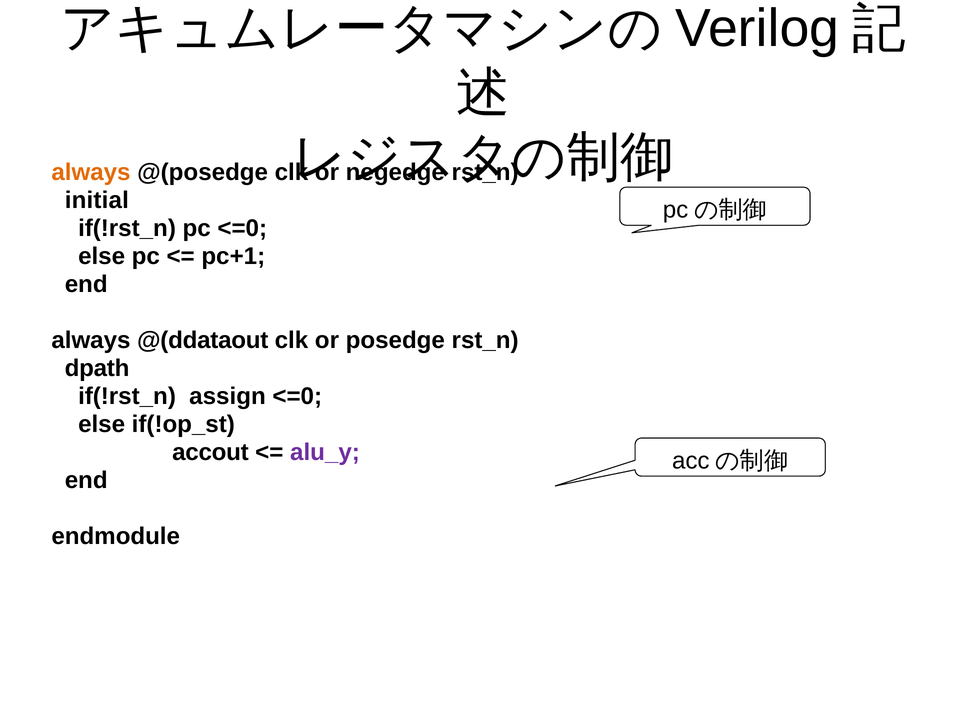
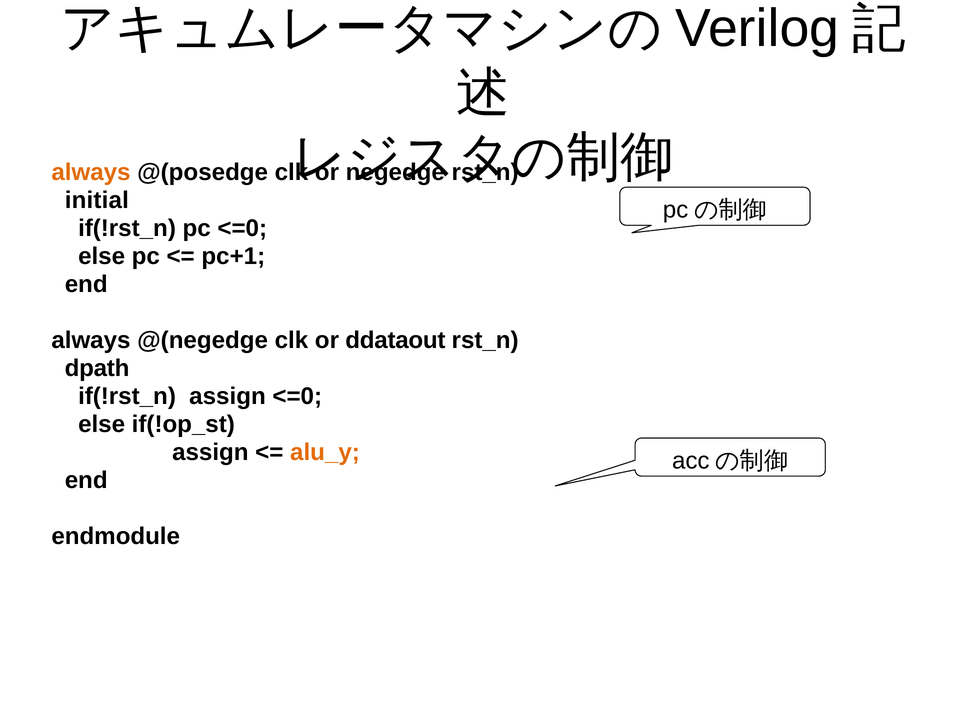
@(ddataout: @(ddataout -> @(negedge
posedge: posedge -> ddataout
accout at (210, 452): accout -> assign
alu_y colour: purple -> orange
